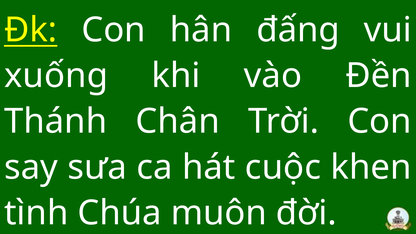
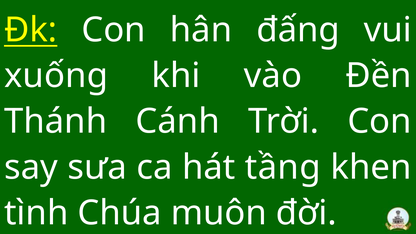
Chân: Chân -> Cánh
cuộc: cuộc -> tầng
